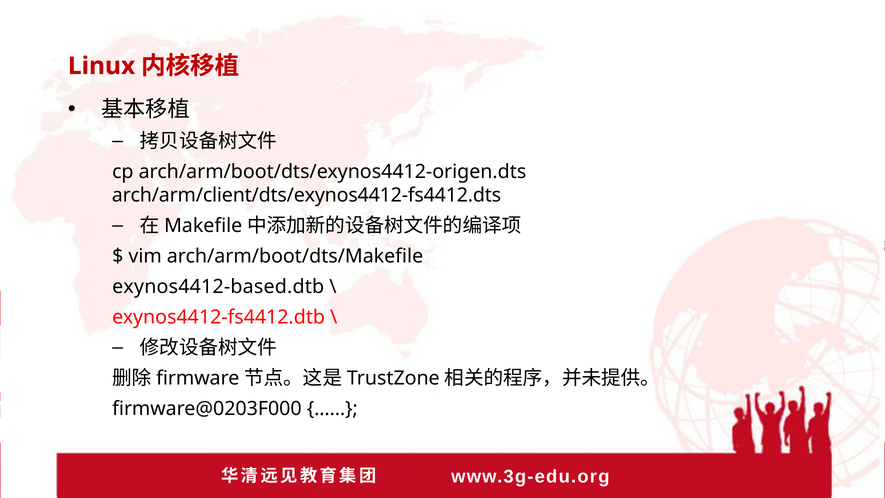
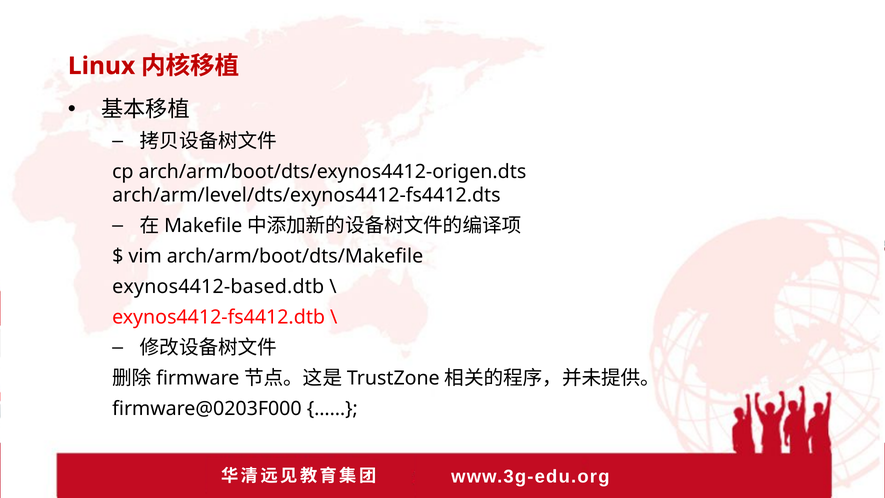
arch/arm/client/dts/exynos4412-fs4412.dts: arch/arm/client/dts/exynos4412-fs4412.dts -> arch/arm/level/dts/exynos4412-fs4412.dts
